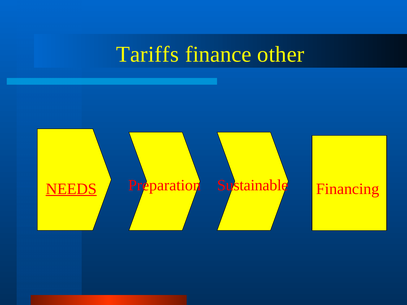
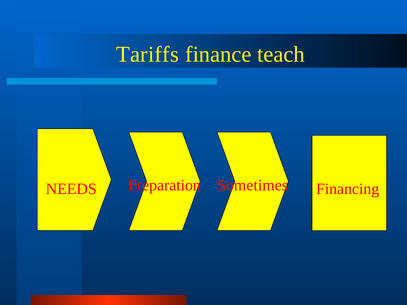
other: other -> teach
NEEDS underline: present -> none
Sustainable: Sustainable -> Sometimes
